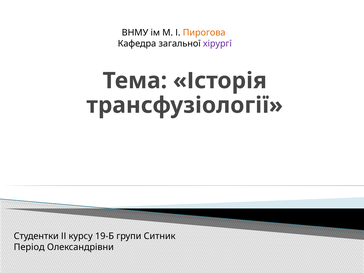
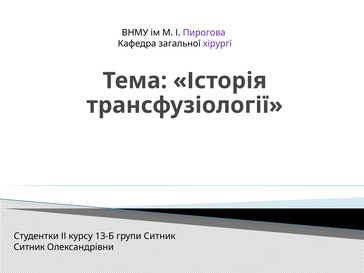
Пирогова colour: orange -> purple
19-Б: 19-Б -> 13-Б
Період at (29, 247): Період -> Ситник
